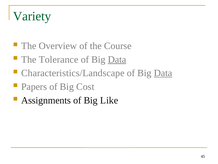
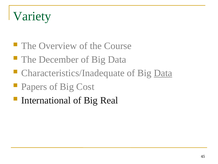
Tolerance: Tolerance -> December
Data at (117, 59) underline: present -> none
Characteristics/Landscape: Characteristics/Landscape -> Characteristics/Inadequate
Assignments: Assignments -> International
Like: Like -> Real
